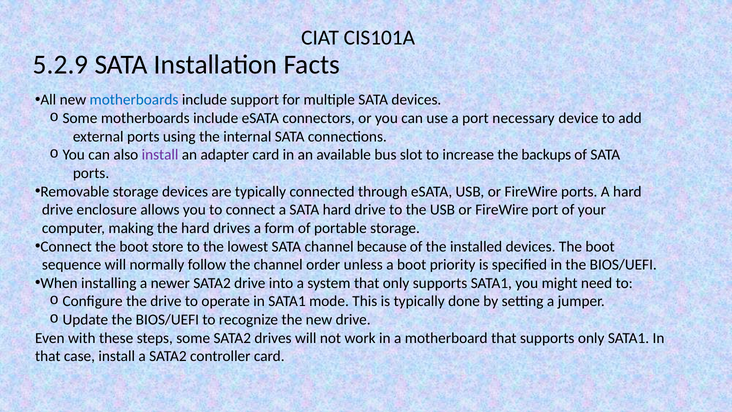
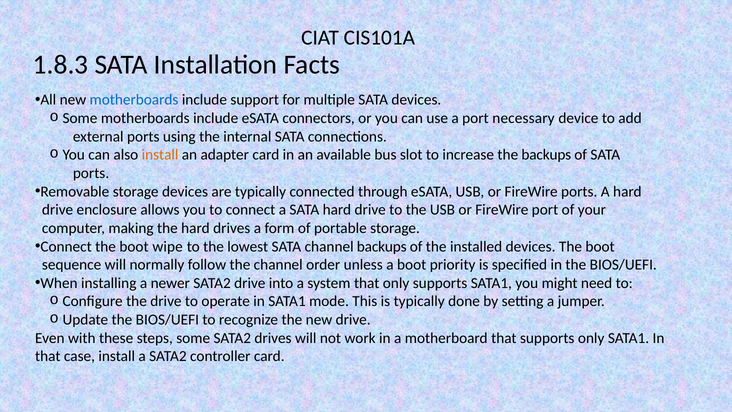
5.2.9: 5.2.9 -> 1.8.3
install at (160, 155) colour: purple -> orange
store: store -> wipe
channel because: because -> backups
